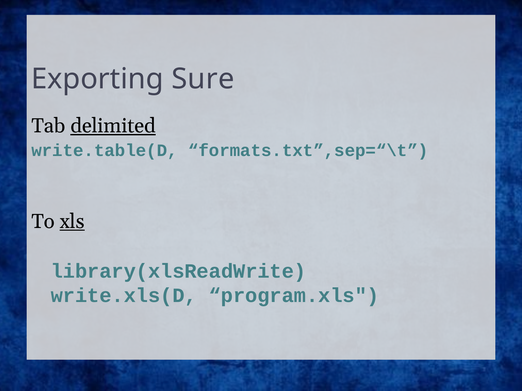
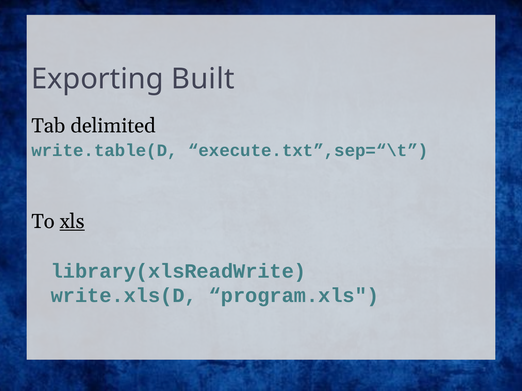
Sure: Sure -> Built
delimited underline: present -> none
formats.txt”,sep=“\t: formats.txt”,sep=“\t -> execute.txt”,sep=“\t
